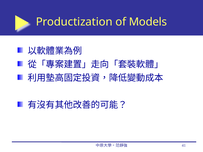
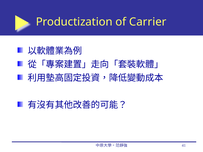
Models: Models -> Carrier
